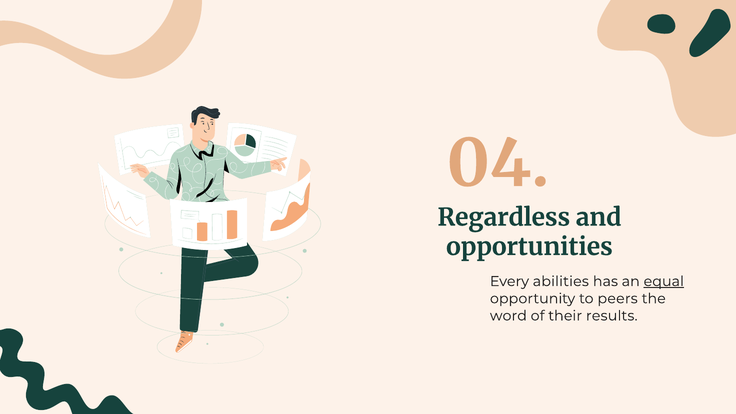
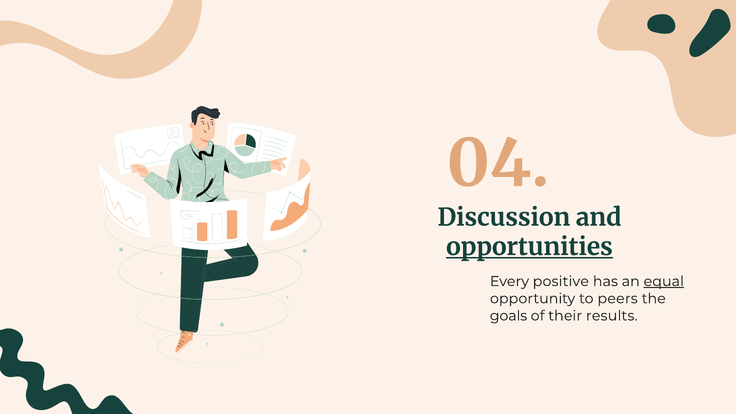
Regardless: Regardless -> Discussion
opportunities underline: none -> present
abilities: abilities -> positive
word: word -> goals
